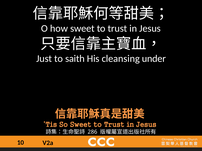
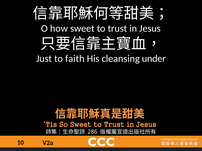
saith: saith -> faith
